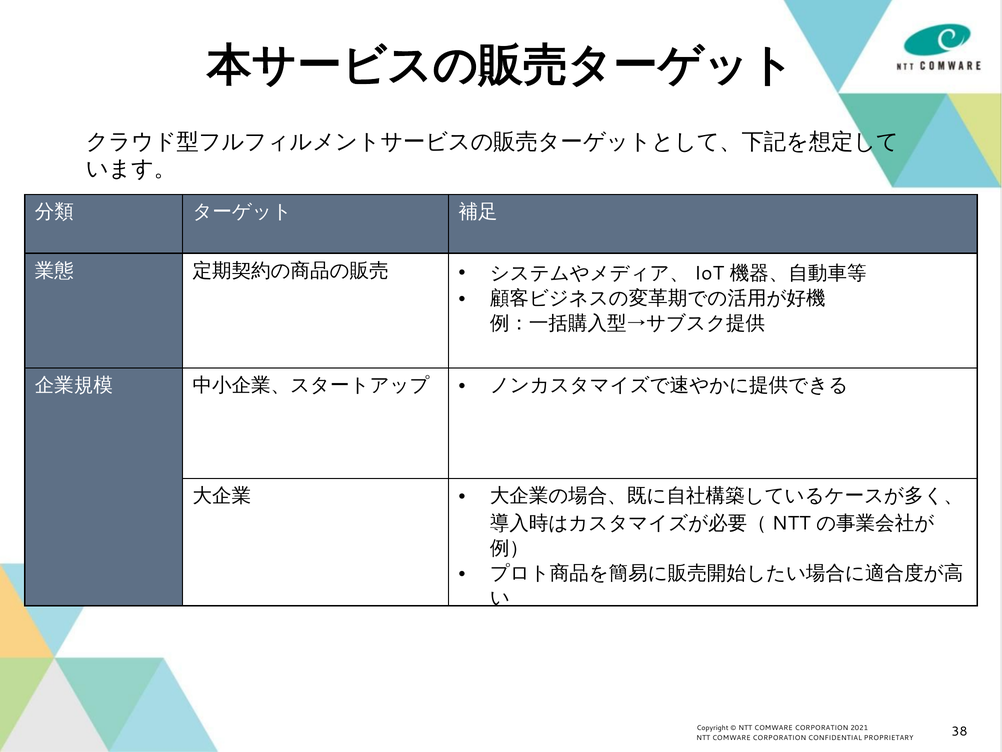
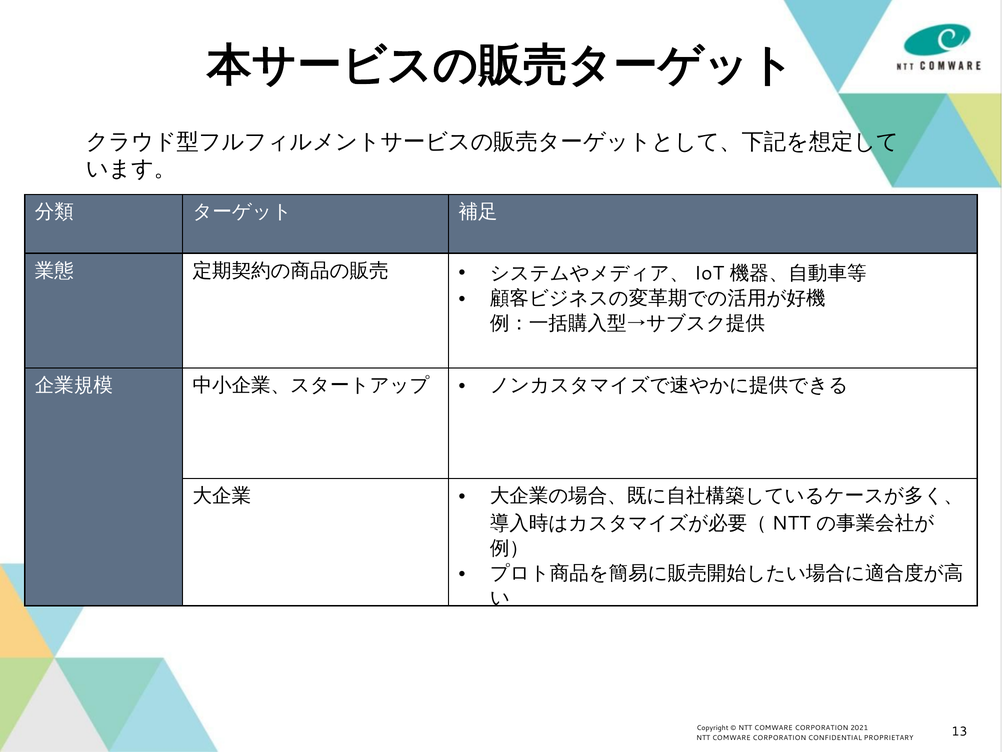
38: 38 -> 13
